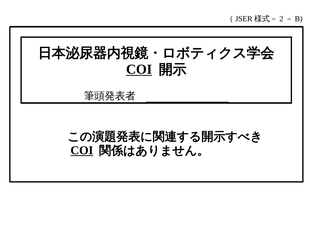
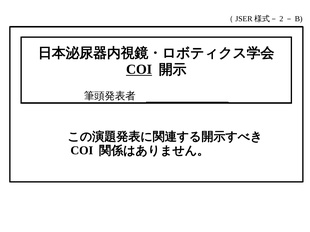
COI at (82, 151) underline: present -> none
